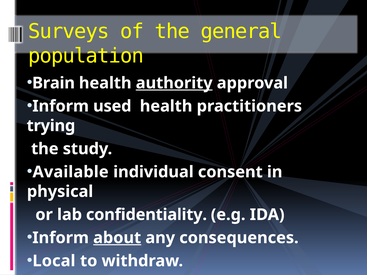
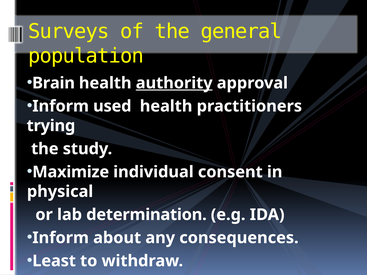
Available: Available -> Maximize
confidentiality: confidentiality -> determination
about underline: present -> none
Local: Local -> Least
